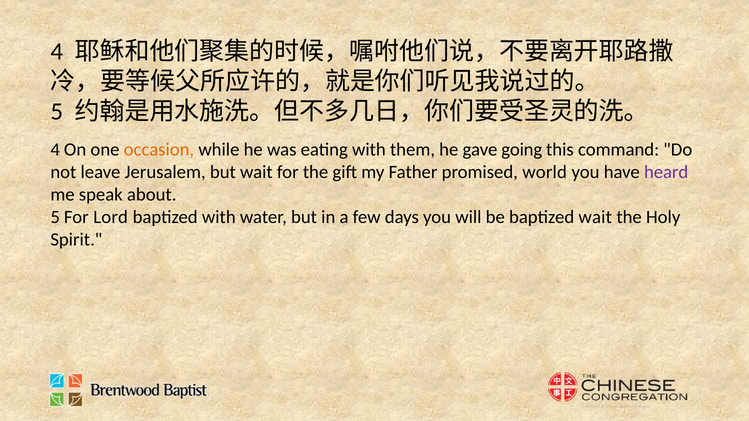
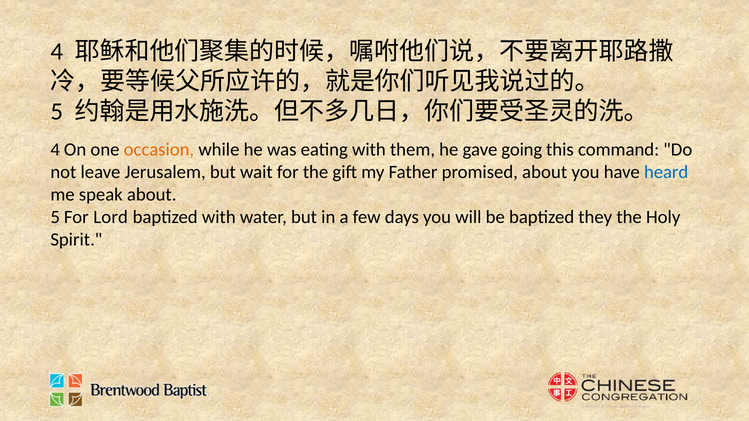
promised world: world -> about
heard colour: purple -> blue
baptized wait: wait -> they
